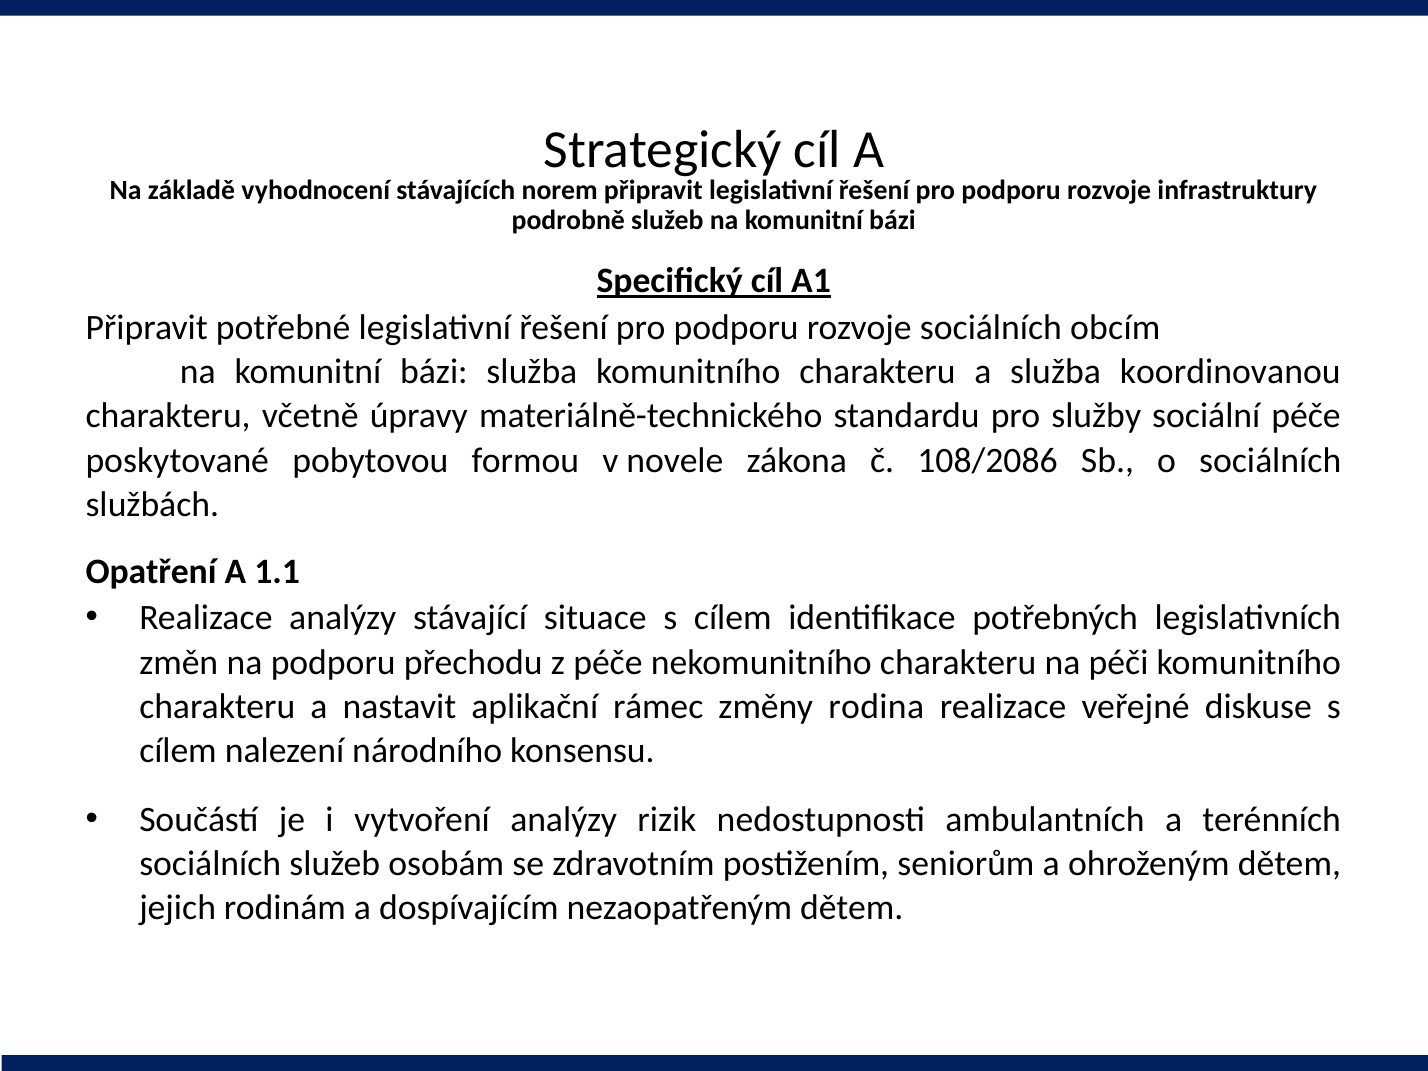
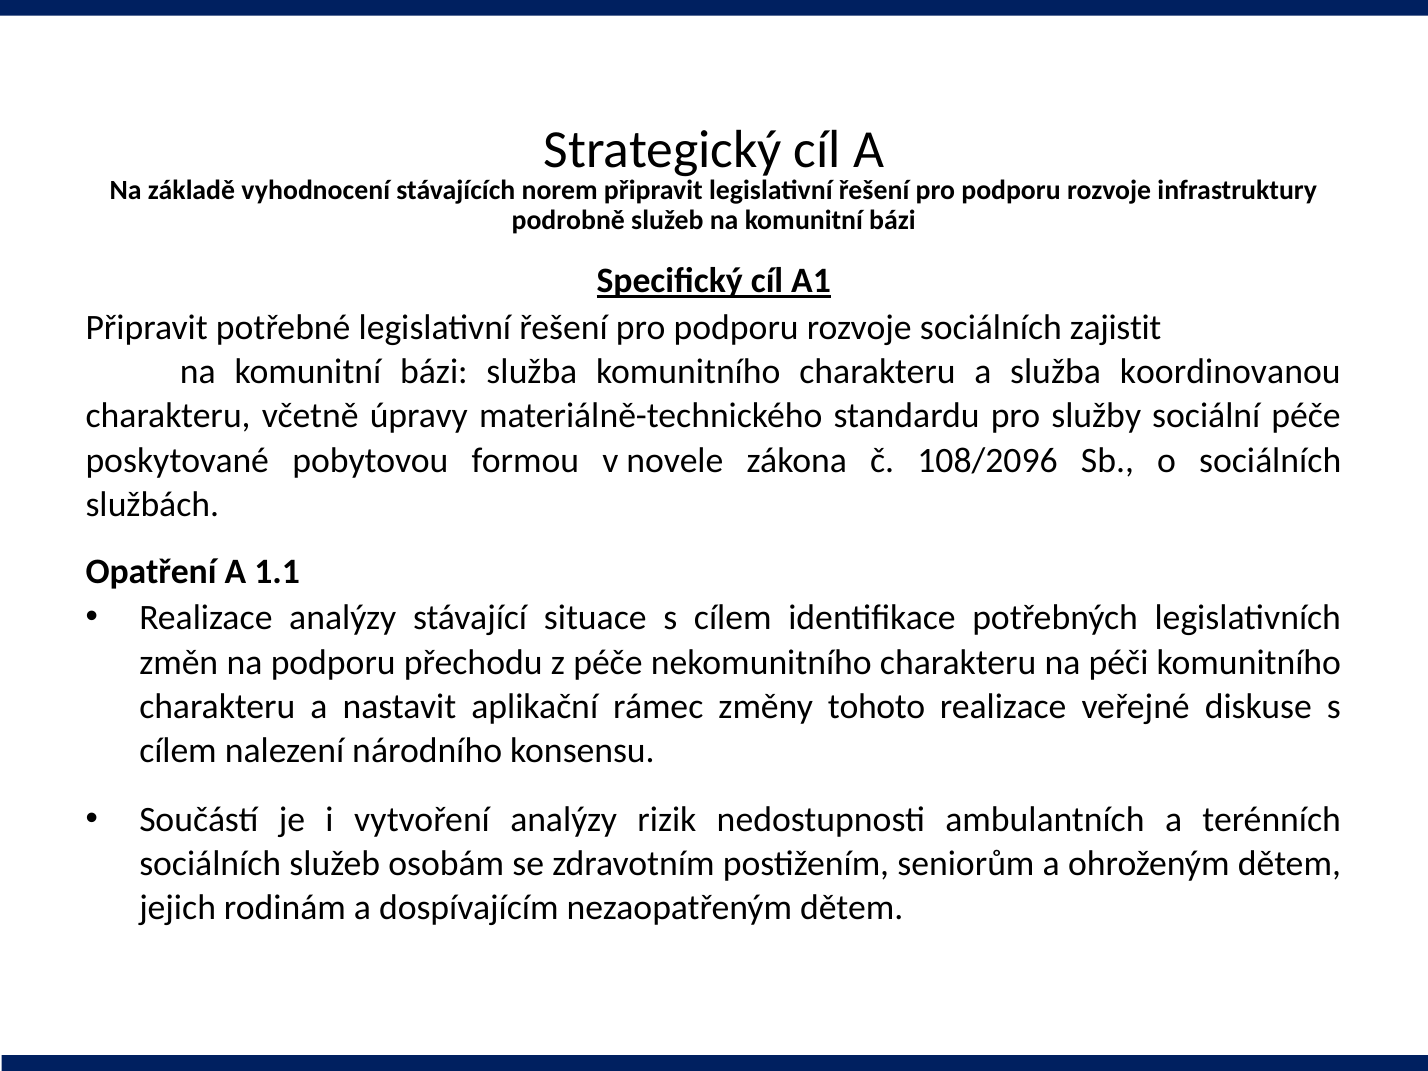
obcím: obcím -> zajistit
108/2086: 108/2086 -> 108/2096
rodina: rodina -> tohoto
